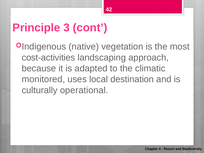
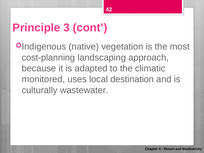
cost-activities: cost-activities -> cost-planning
operational: operational -> wastewater
